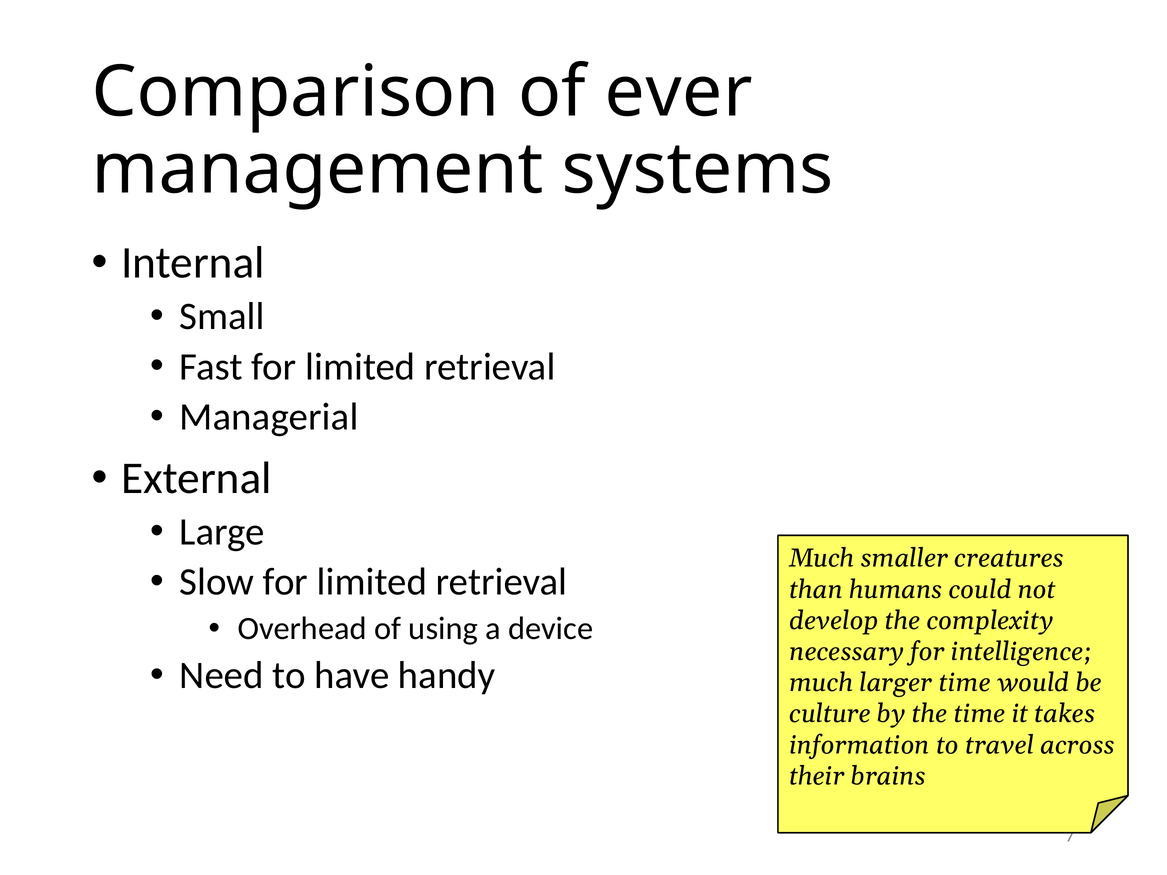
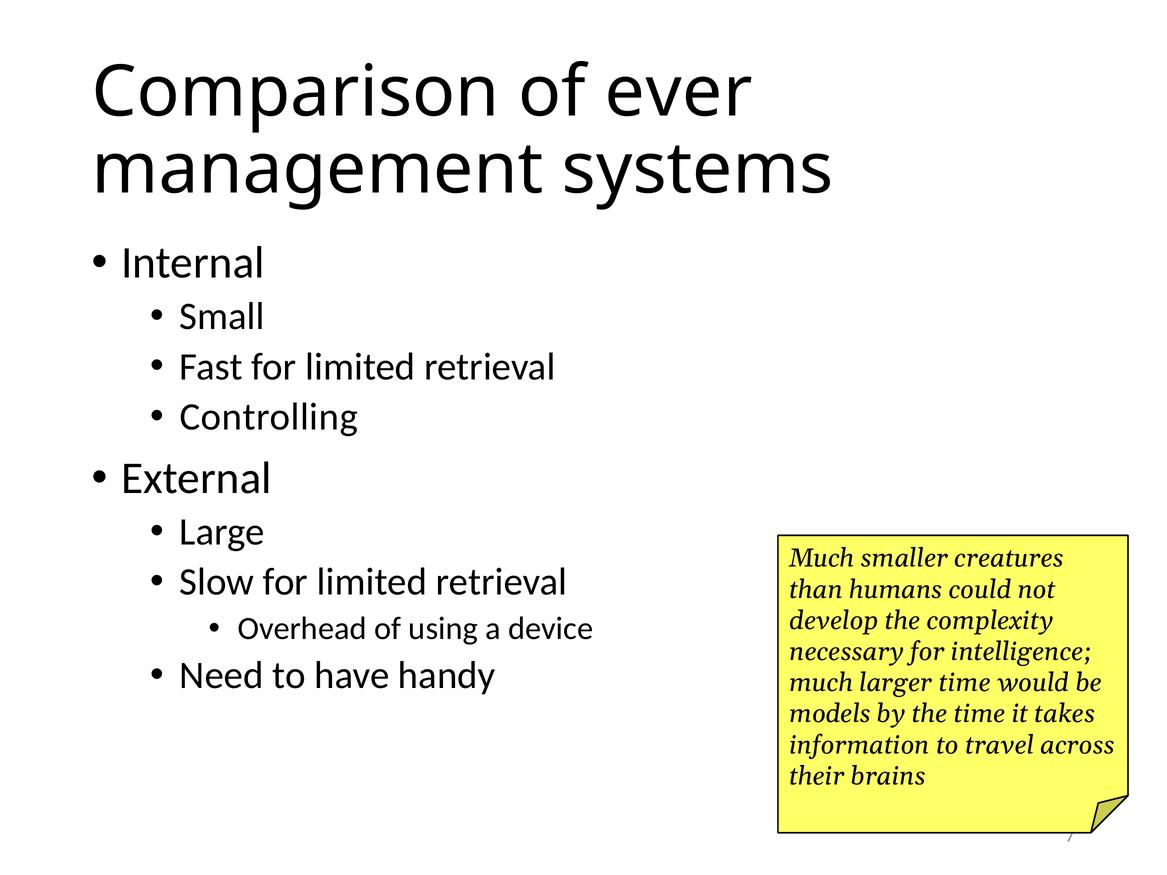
Managerial: Managerial -> Controlling
culture: culture -> models
